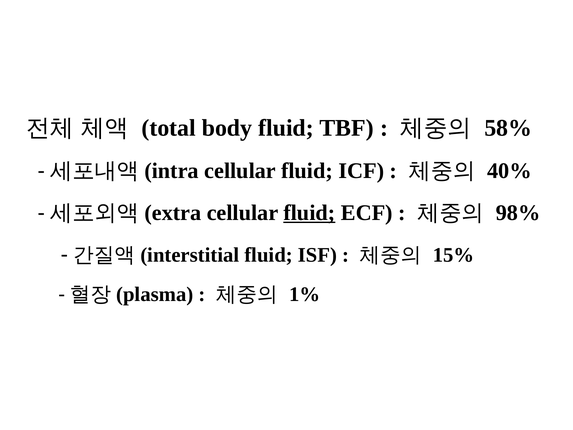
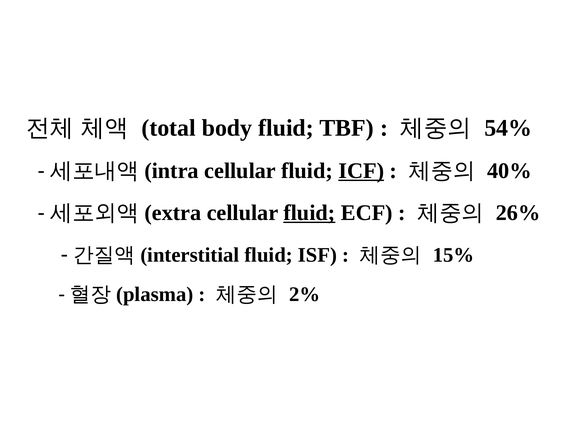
58%: 58% -> 54%
ICF underline: none -> present
98%: 98% -> 26%
1%: 1% -> 2%
